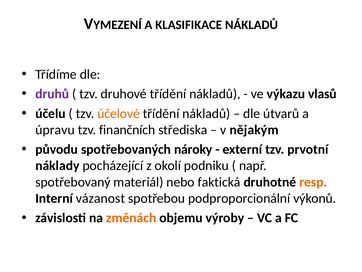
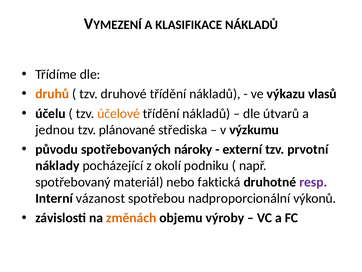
druhů colour: purple -> orange
úpravu: úpravu -> jednou
finančních: finančních -> plánované
nějakým: nějakým -> výzkumu
resp colour: orange -> purple
podproporcionální: podproporcionální -> nadproporcionální
